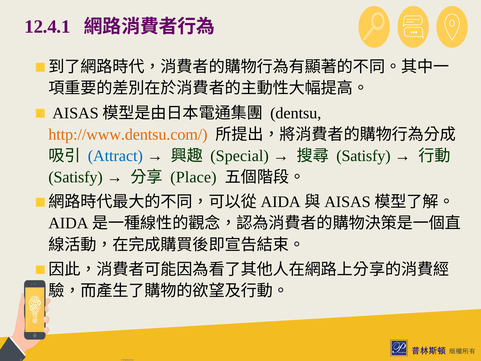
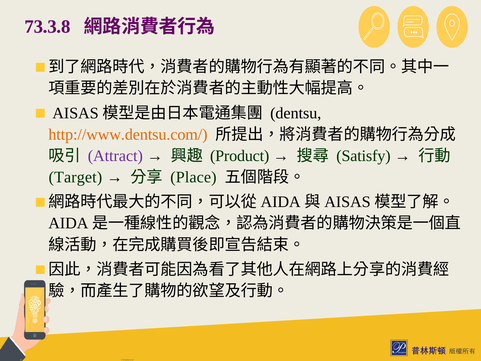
12.4.1: 12.4.1 -> 73.3.8
Attract colour: blue -> purple
Special: Special -> Product
Satisfy at (76, 177): Satisfy -> Target
